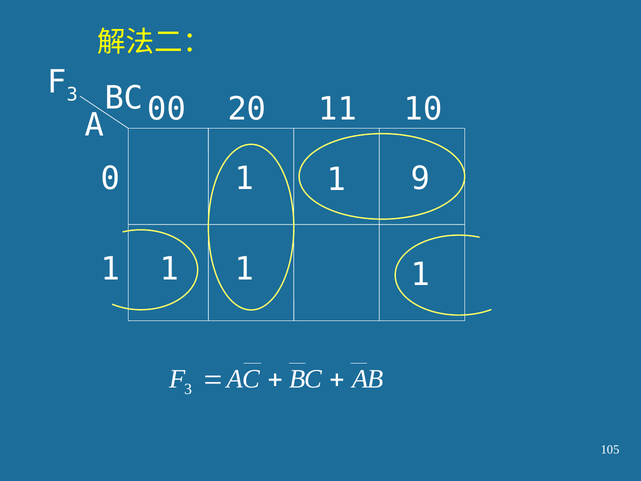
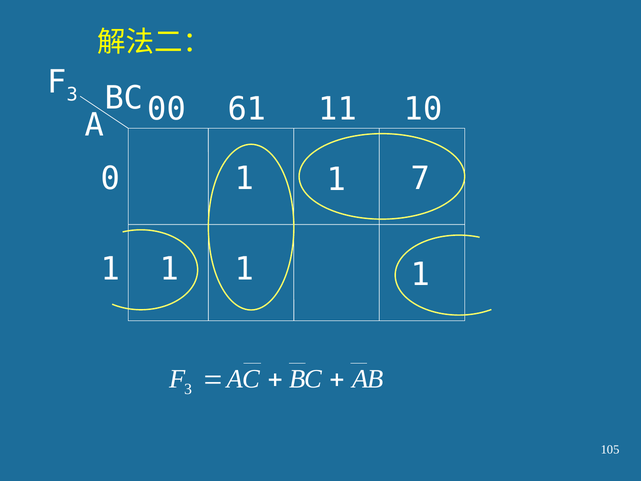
20: 20 -> 61
9: 9 -> 7
